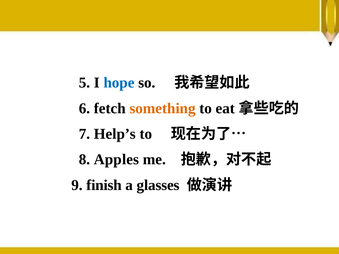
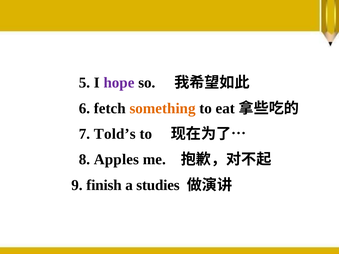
hope colour: blue -> purple
Help’s: Help’s -> Told’s
glasses: glasses -> studies
